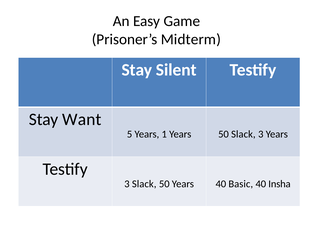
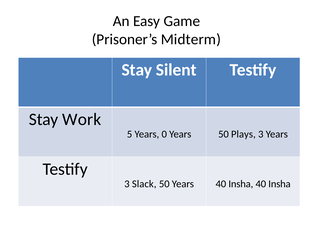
Want: Want -> Work
1: 1 -> 0
50 Slack: Slack -> Plays
Years 40 Basic: Basic -> Insha
